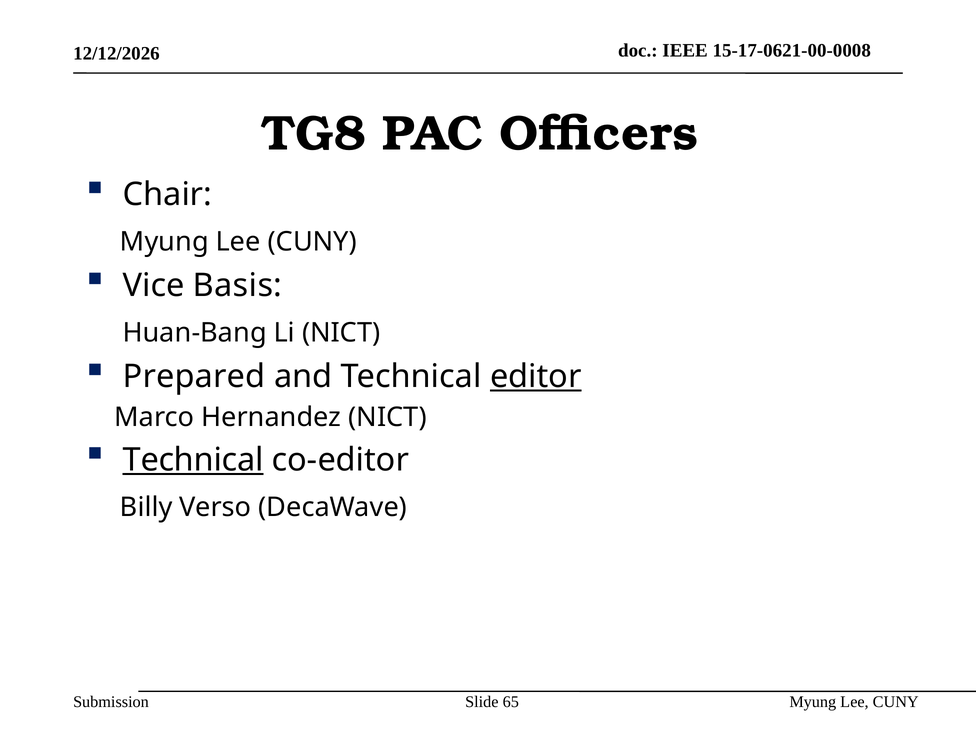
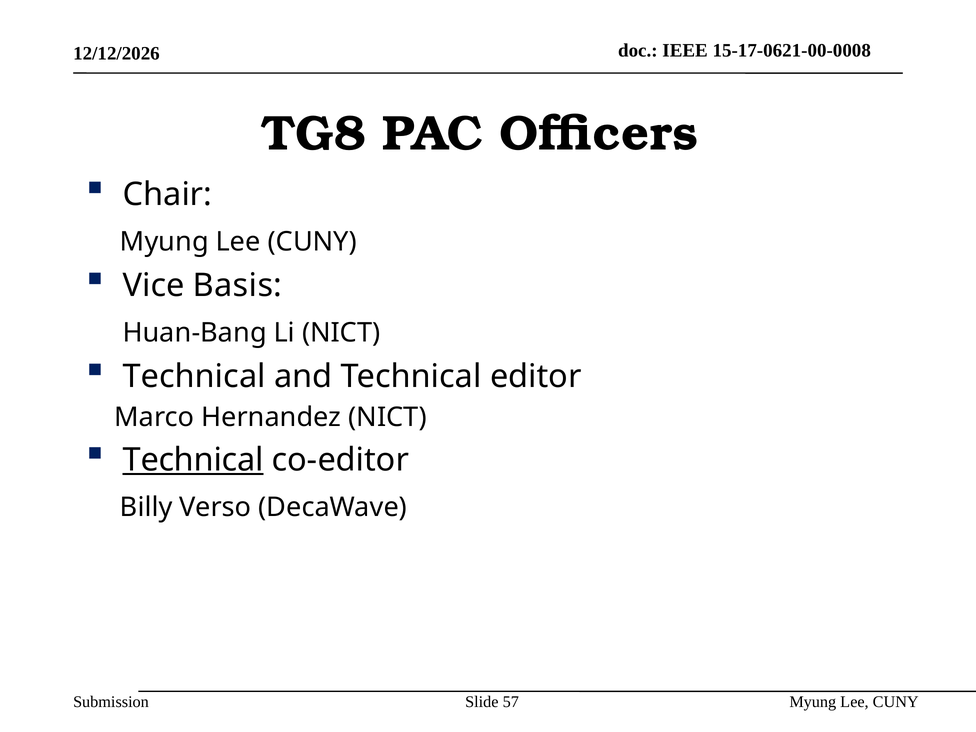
Prepared at (194, 377): Prepared -> Technical
editor underline: present -> none
65: 65 -> 57
